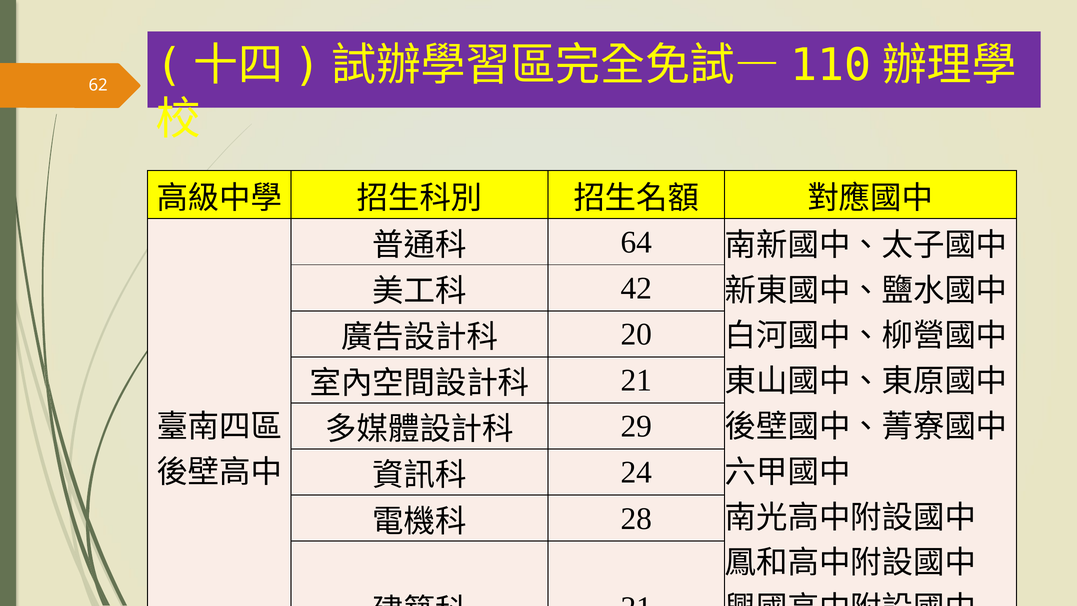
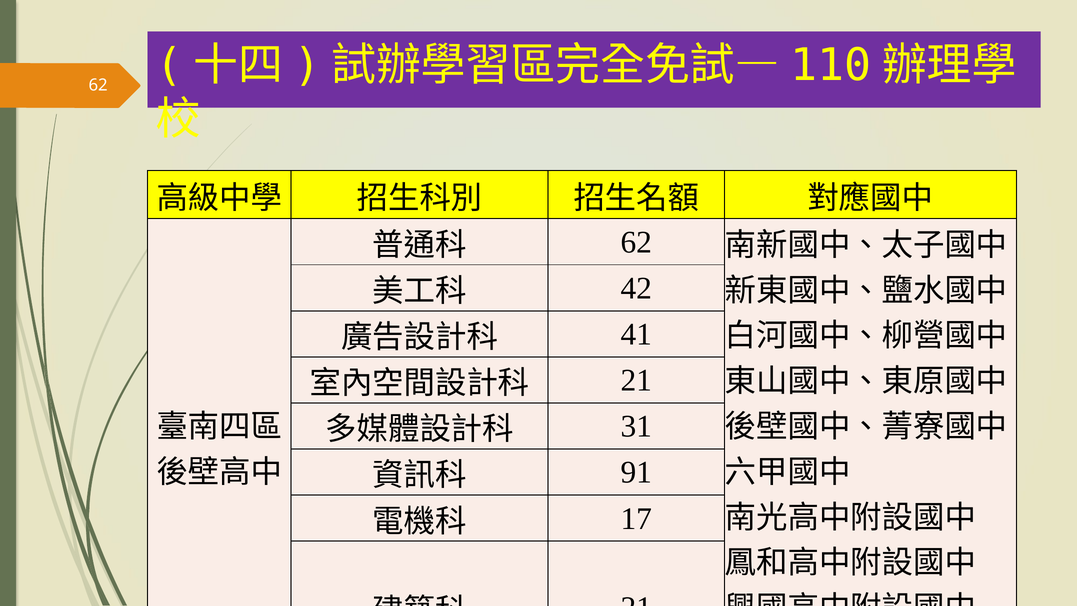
64 at (636, 242): 64 -> 62
20: 20 -> 41
29: 29 -> 31
24: 24 -> 91
28: 28 -> 17
